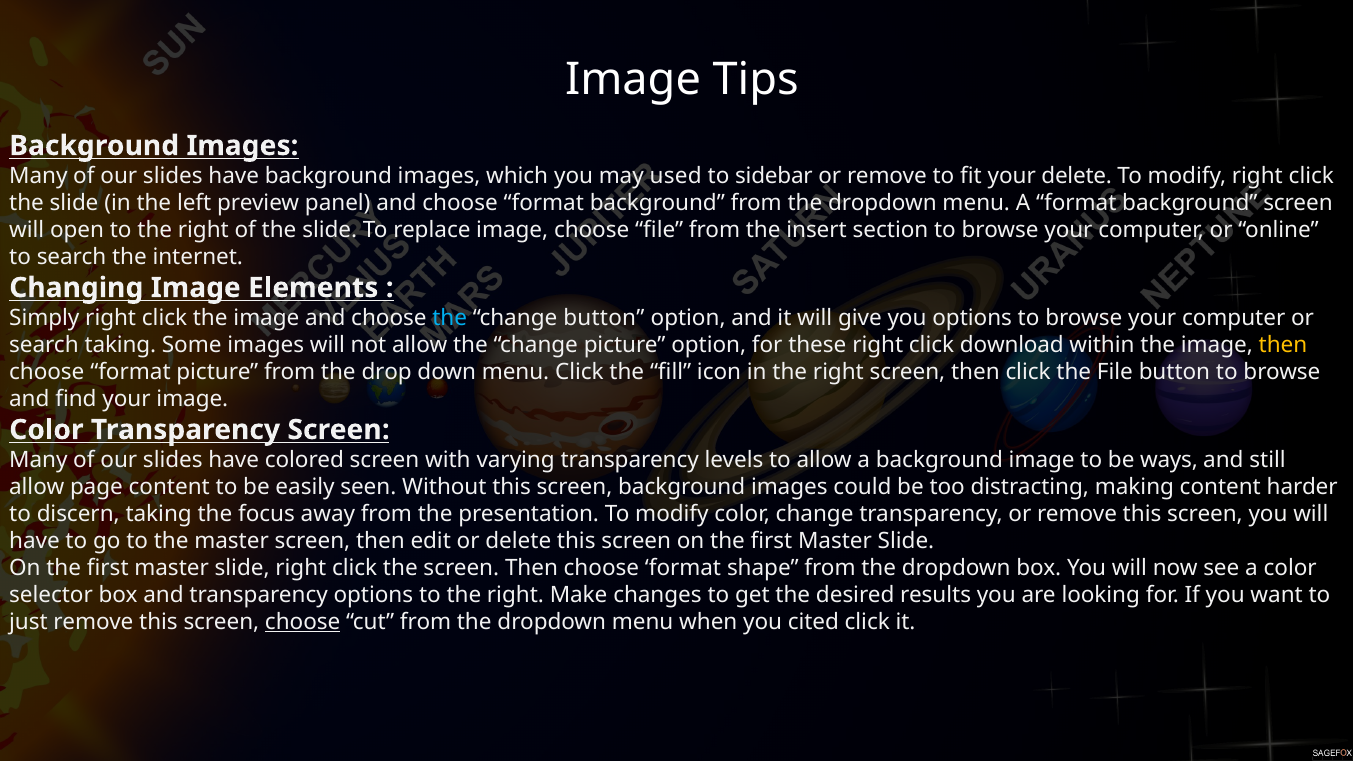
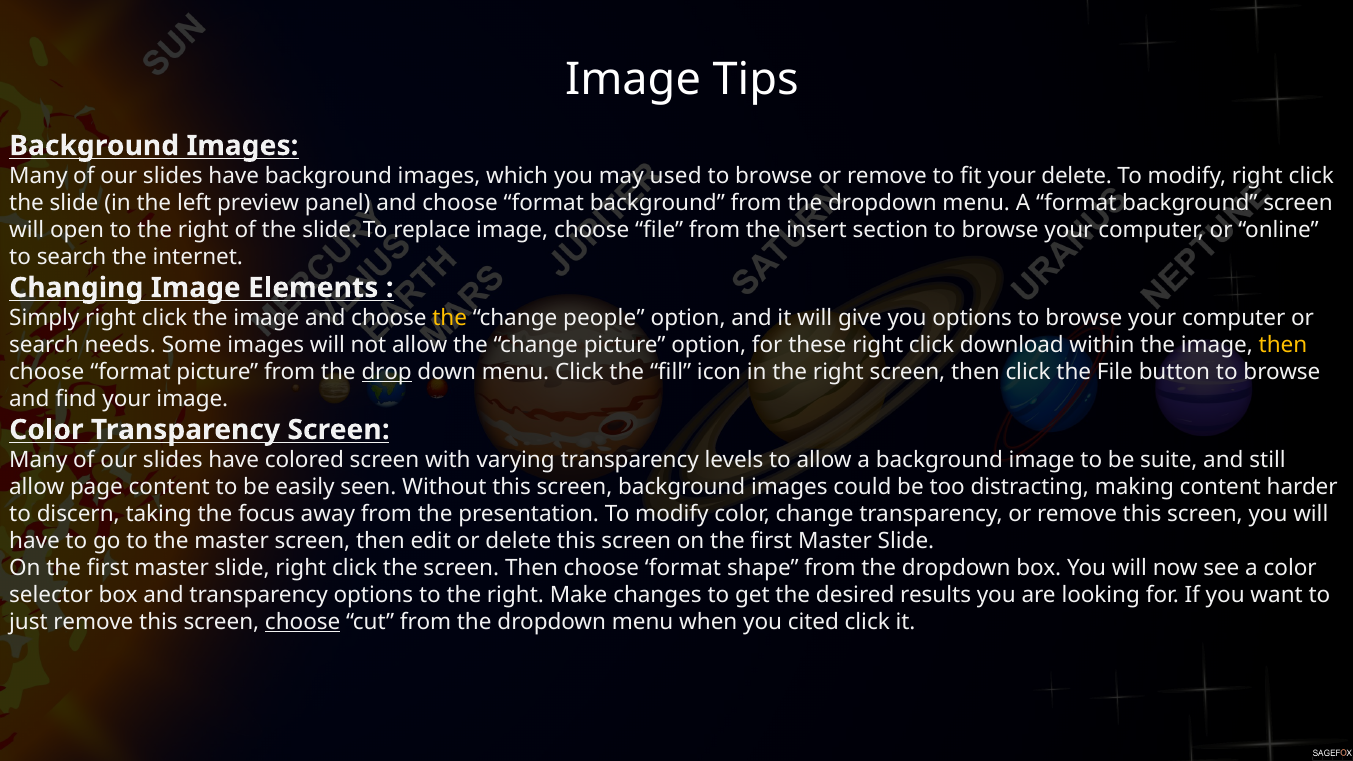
sidebar at (774, 176): sidebar -> browse
the at (450, 318) colour: light blue -> yellow
change button: button -> people
search taking: taking -> needs
drop underline: none -> present
ways: ways -> suite
